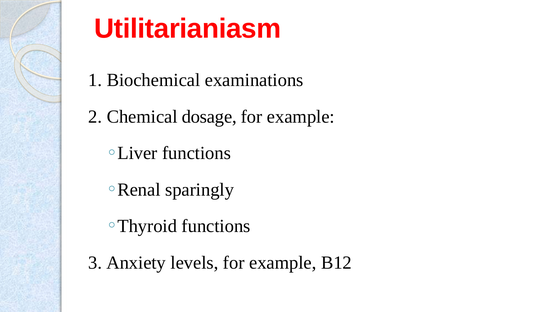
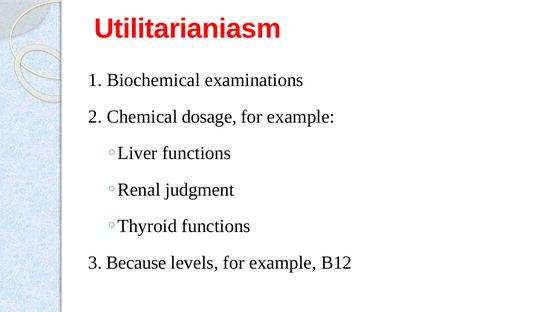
sparingly: sparingly -> judgment
Anxiety: Anxiety -> Because
